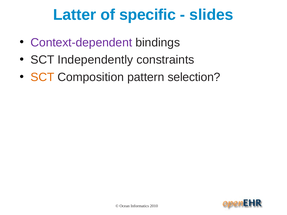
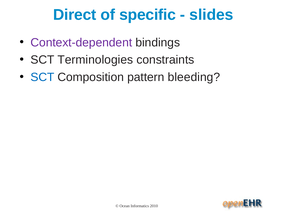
Latter: Latter -> Direct
Independently: Independently -> Terminologies
SCT at (42, 77) colour: orange -> blue
selection: selection -> bleeding
